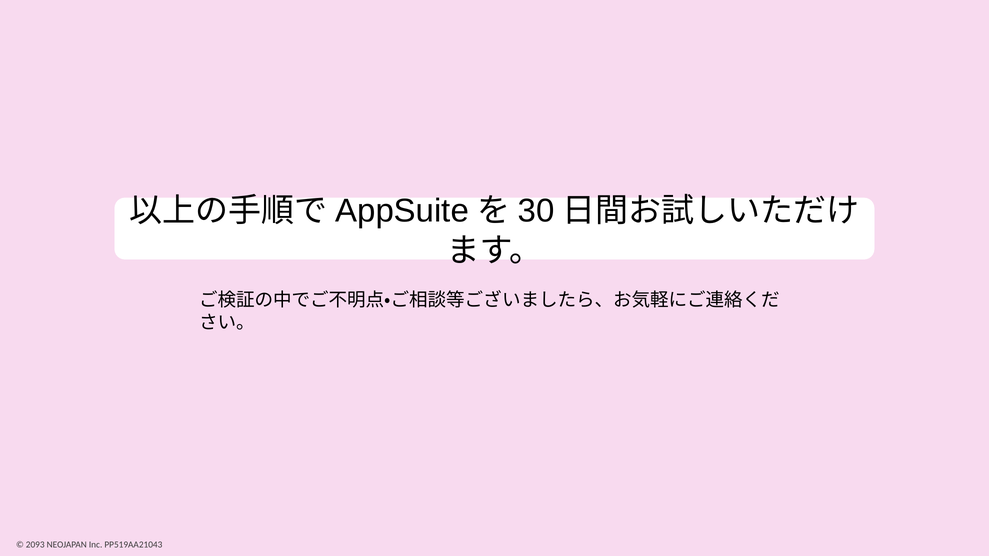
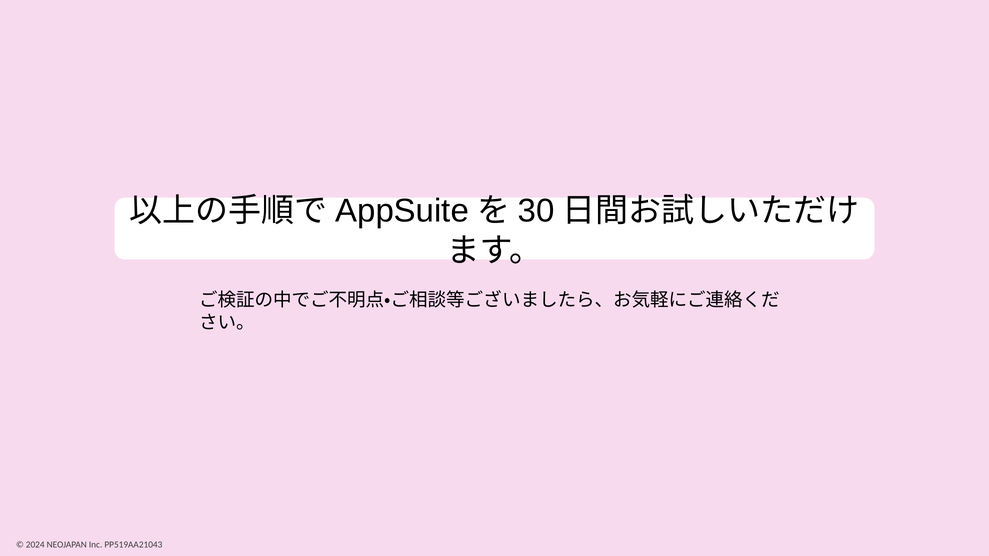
2093: 2093 -> 2024
